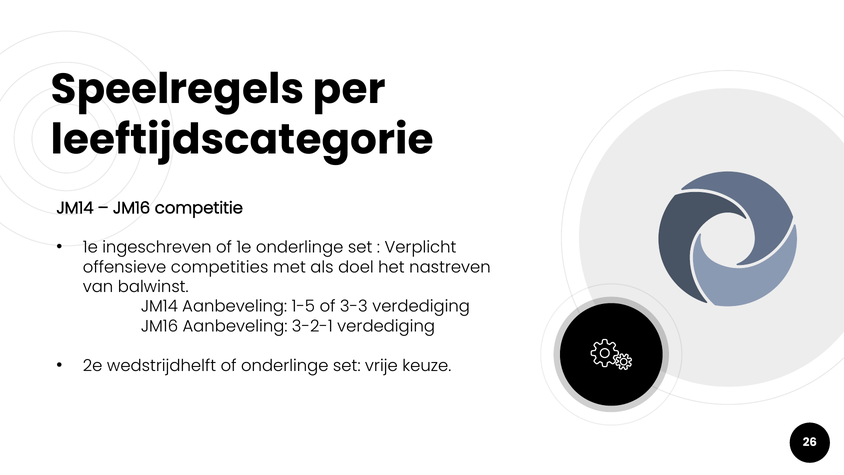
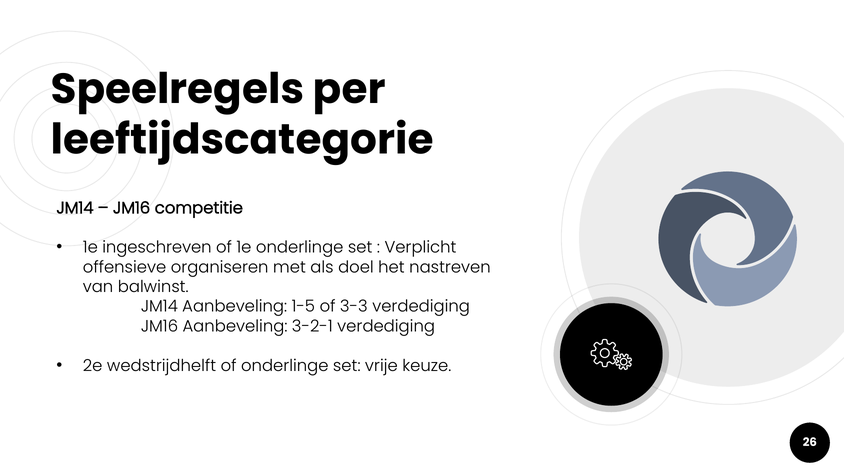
competities: competities -> organiseren
